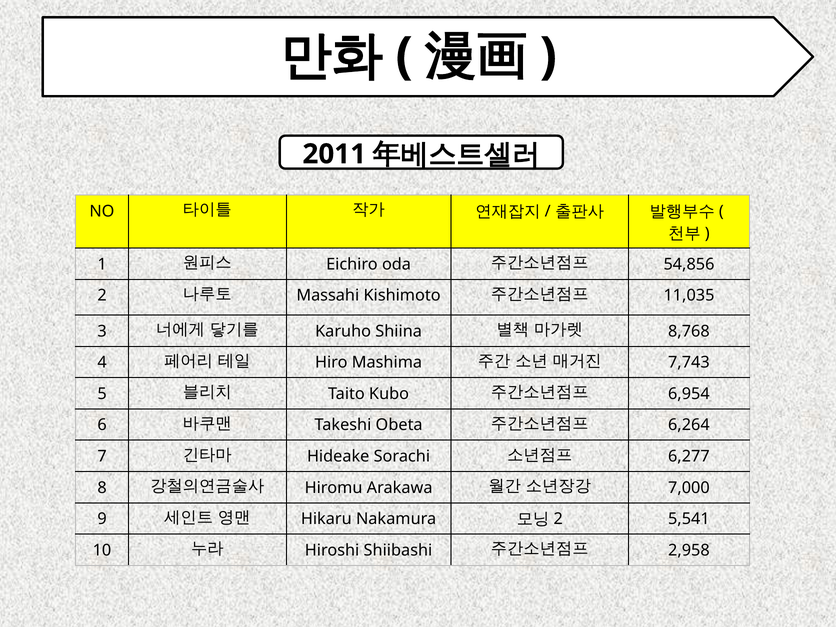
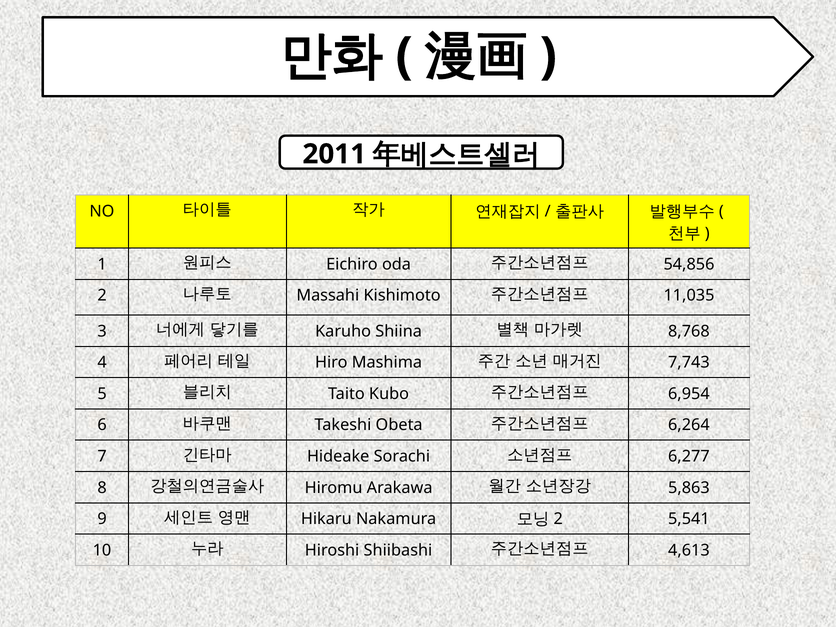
7,000: 7,000 -> 5,863
2,958: 2,958 -> 4,613
